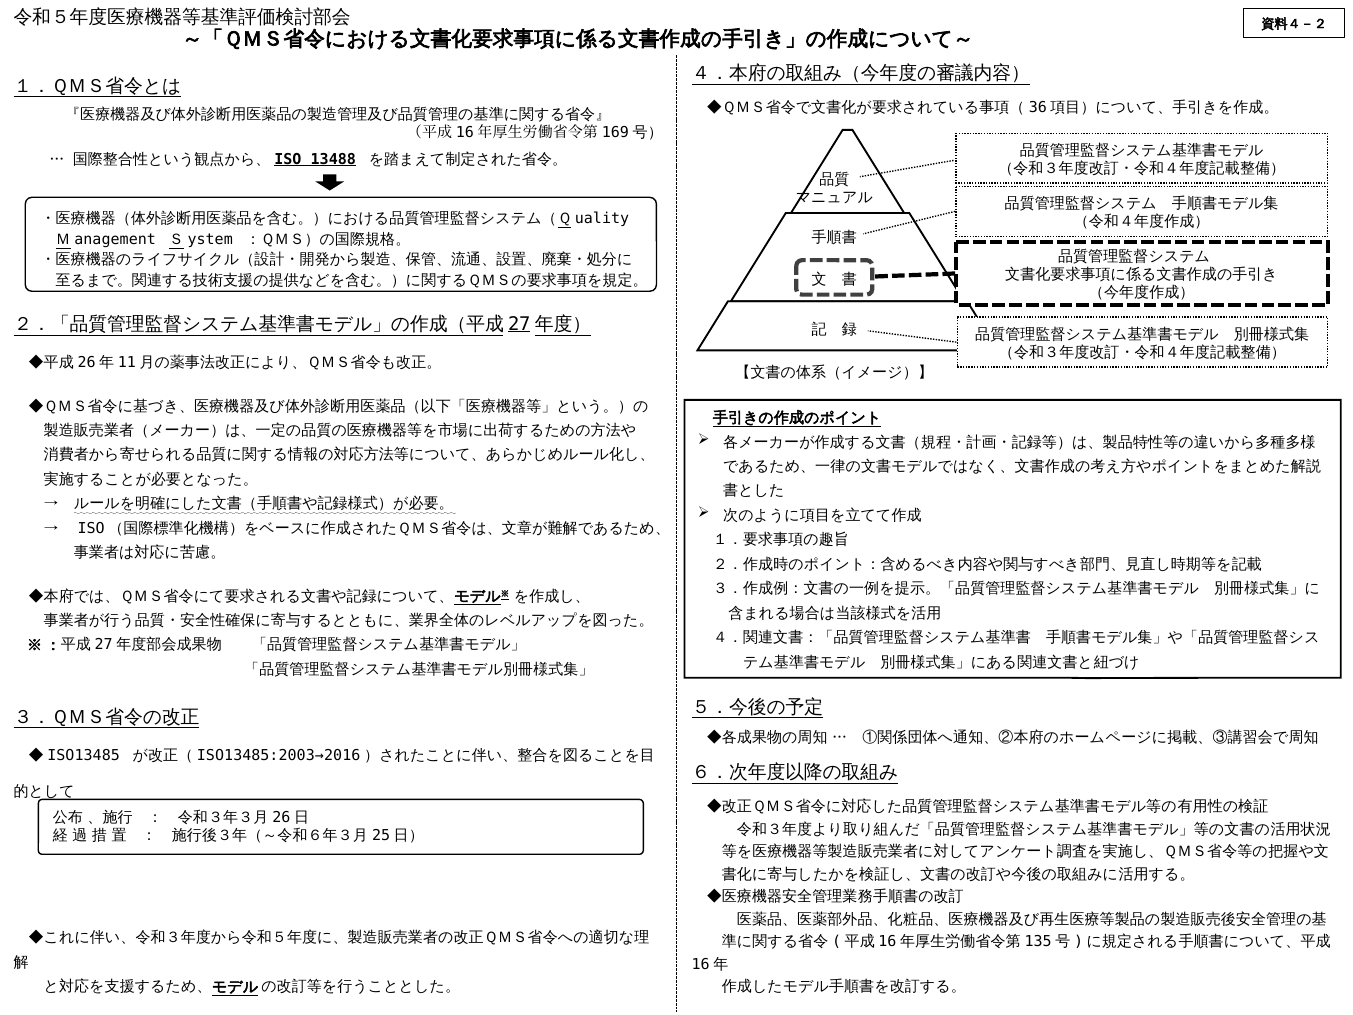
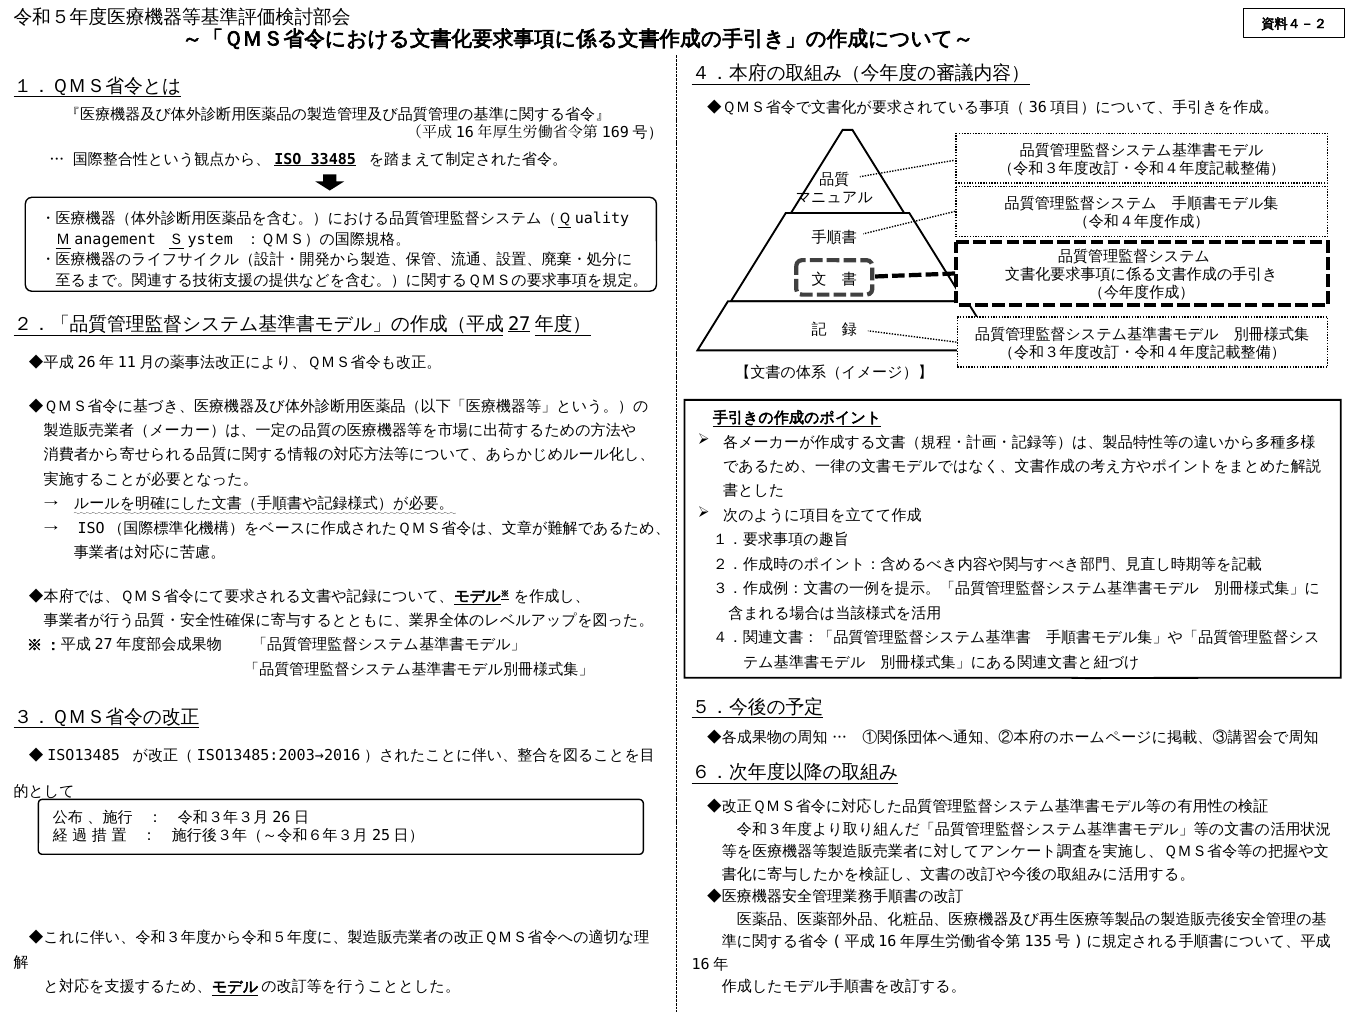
13488: 13488 -> 33485
